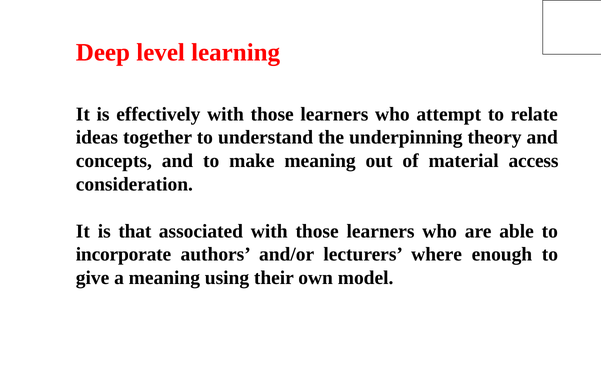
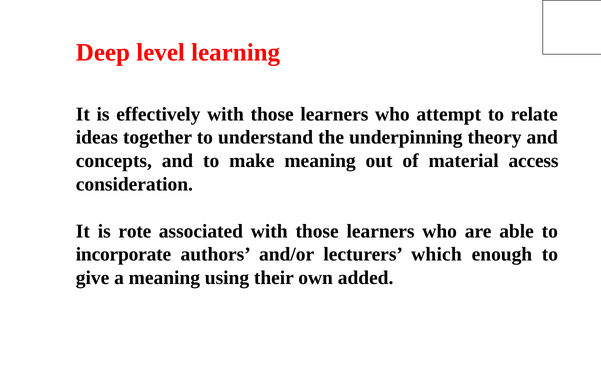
that: that -> rote
where: where -> which
model: model -> added
